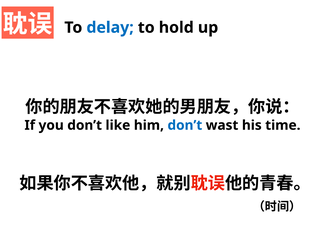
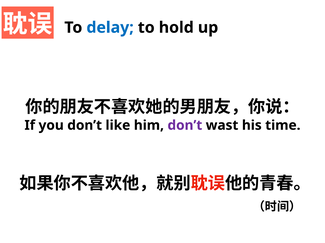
don’t at (185, 126) colour: blue -> purple
